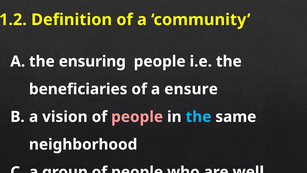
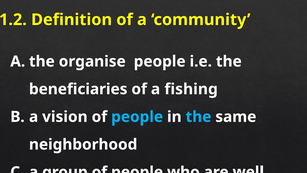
ensuring: ensuring -> organise
ensure: ensure -> fishing
people at (137, 117) colour: pink -> light blue
